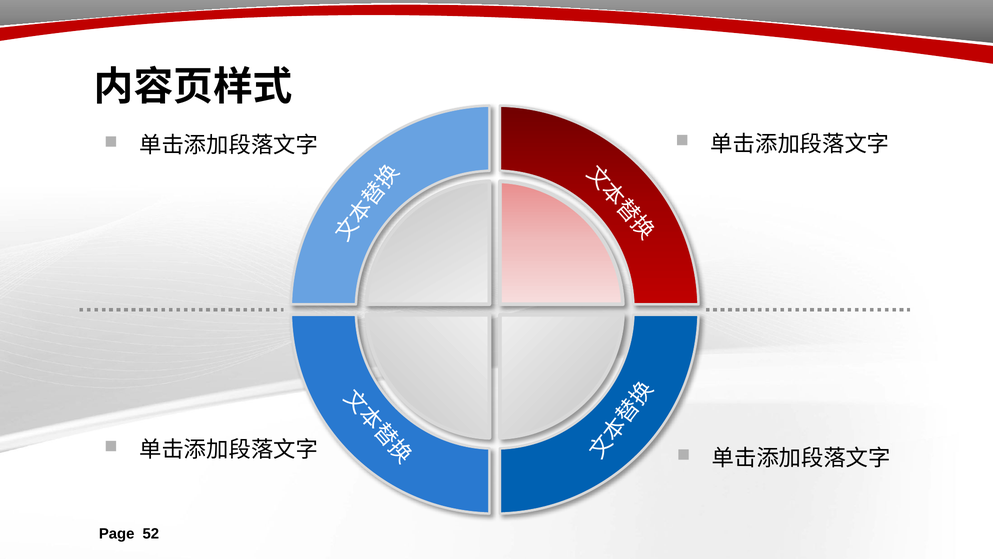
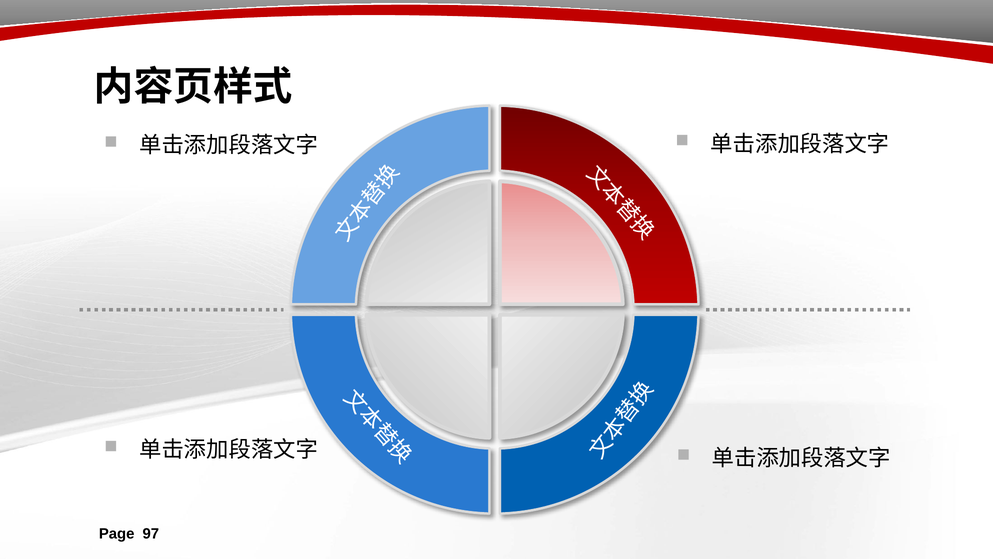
52: 52 -> 97
